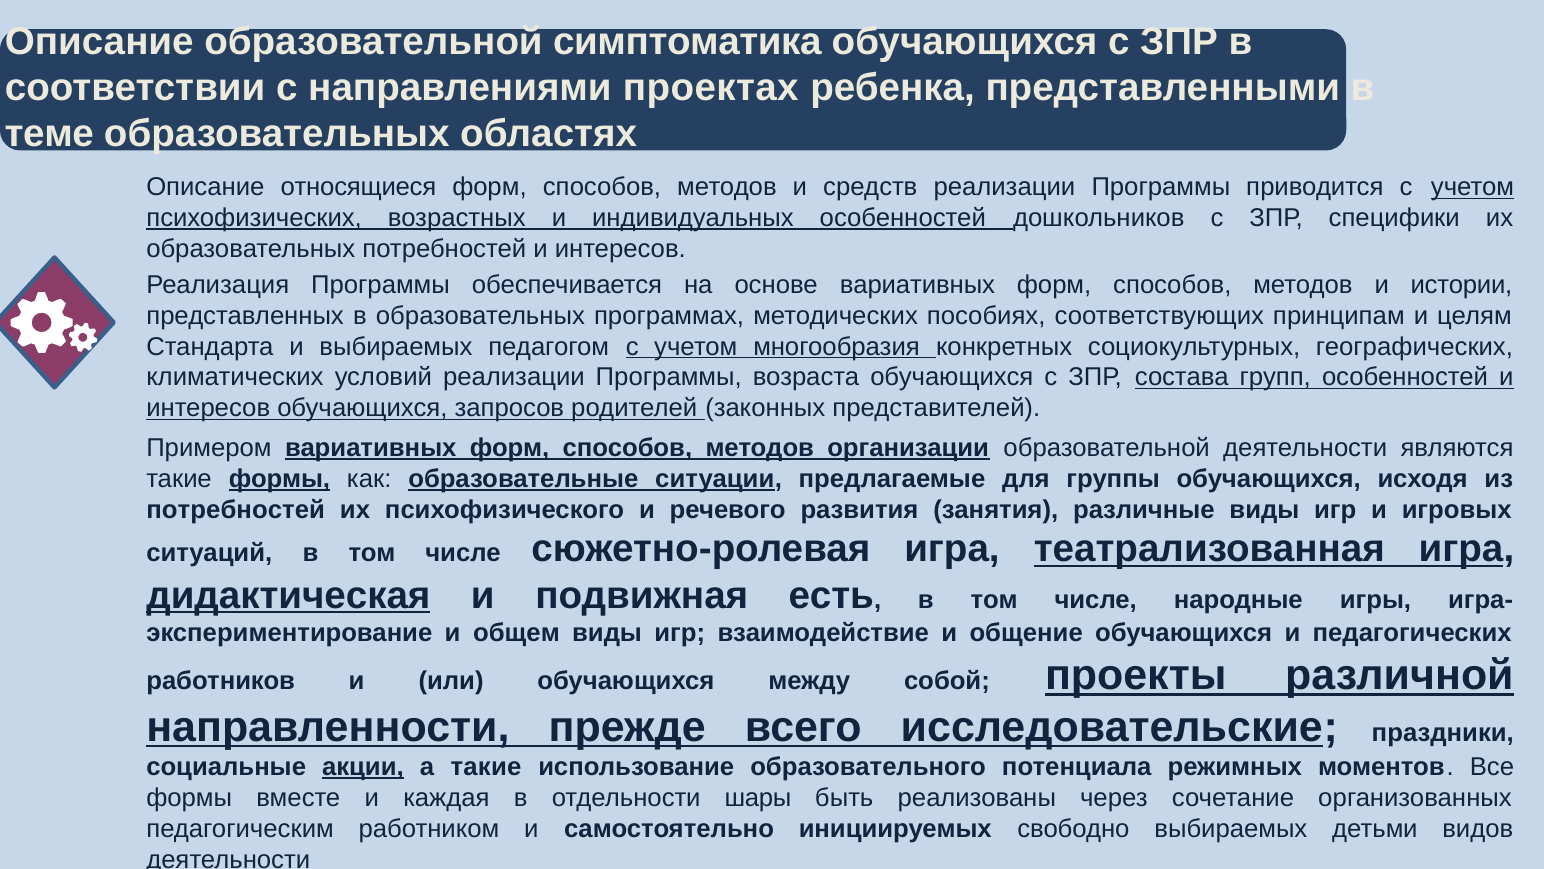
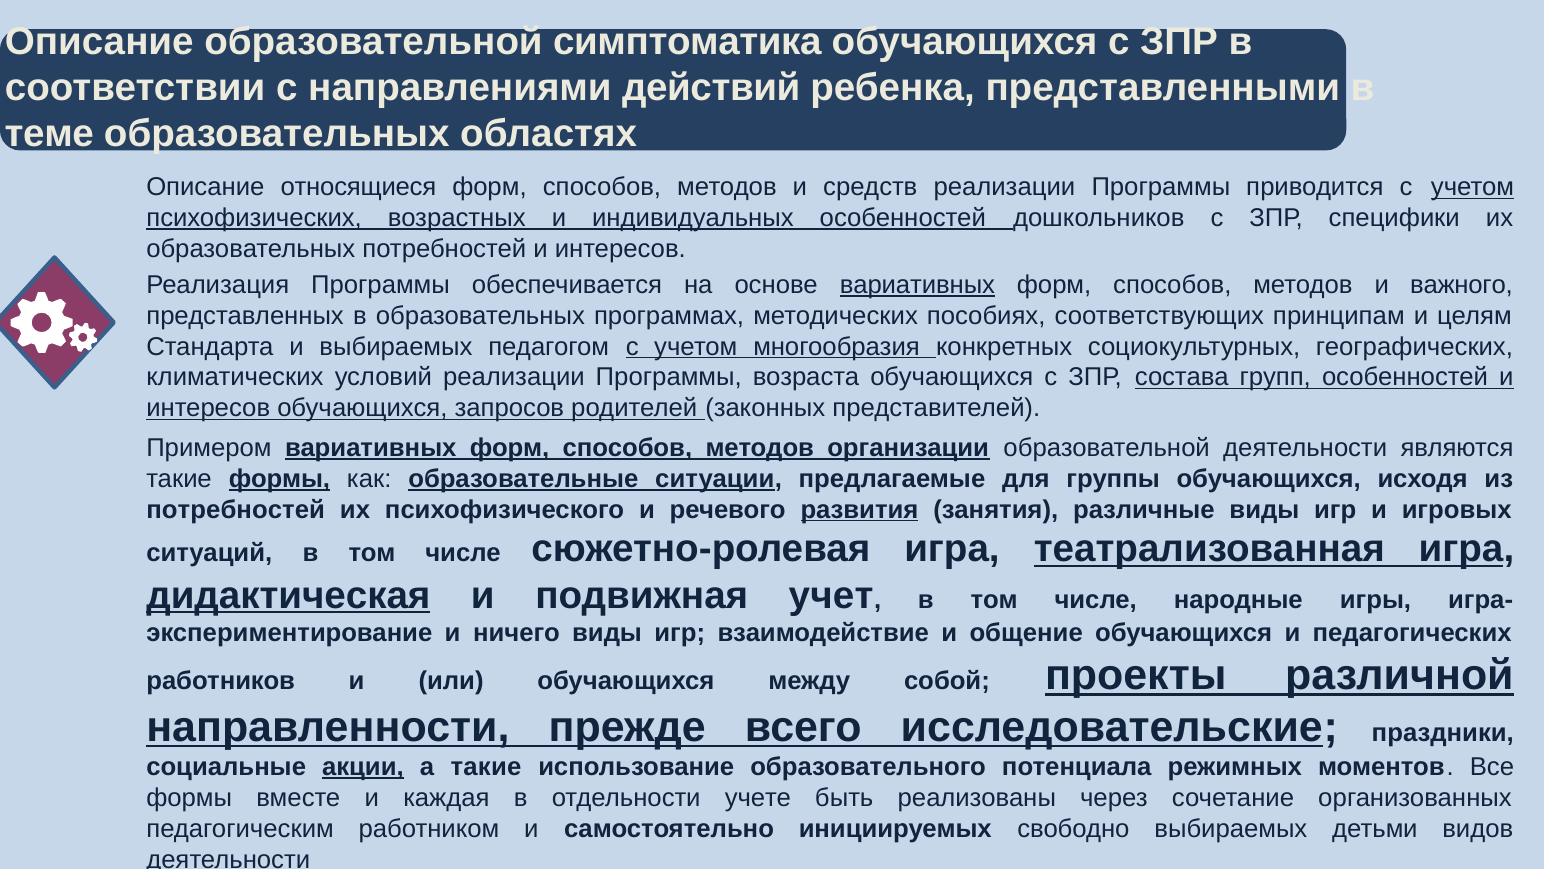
проектах: проектах -> действий
вариативных at (917, 285) underline: none -> present
истории: истории -> важного
развития underline: none -> present
есть: есть -> учет
общем: общем -> ничего
шары: шары -> учете
